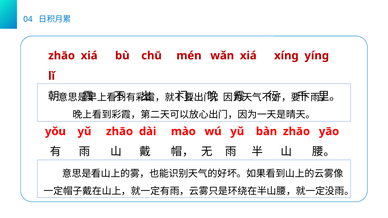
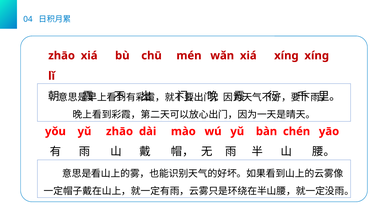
xíng yíng: yíng -> xíng
bàn zhāo: zhāo -> chén
